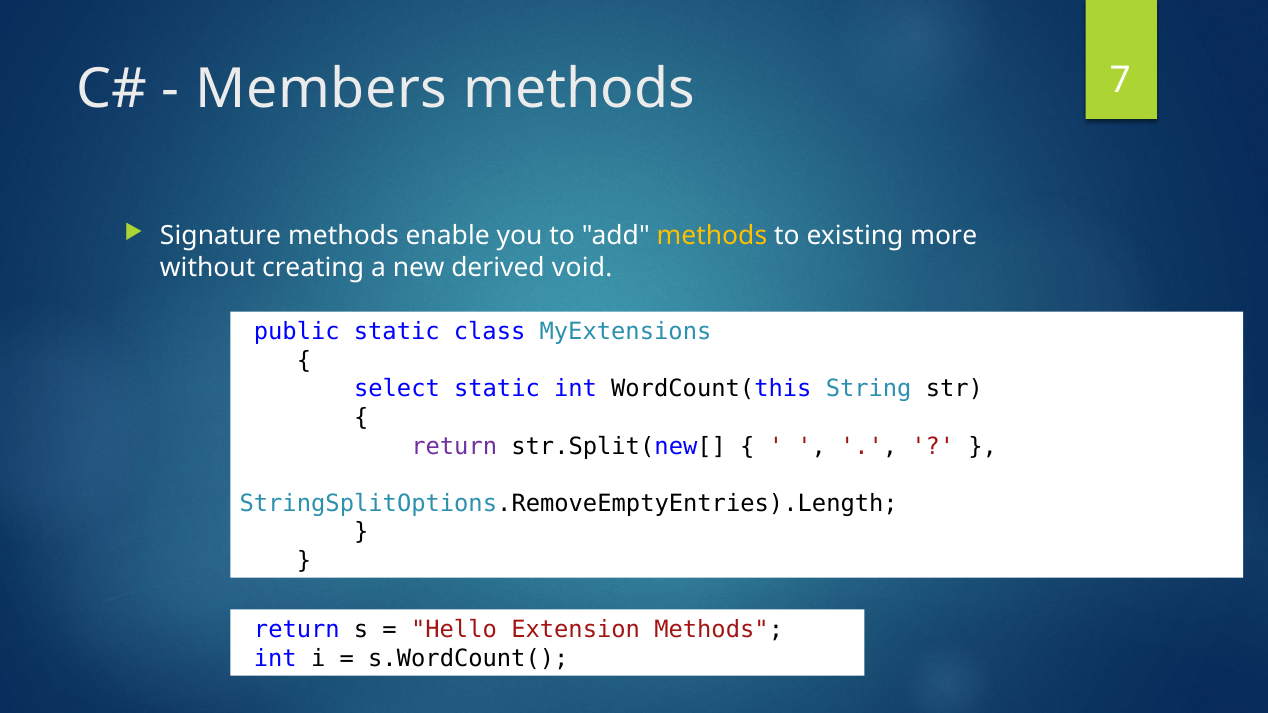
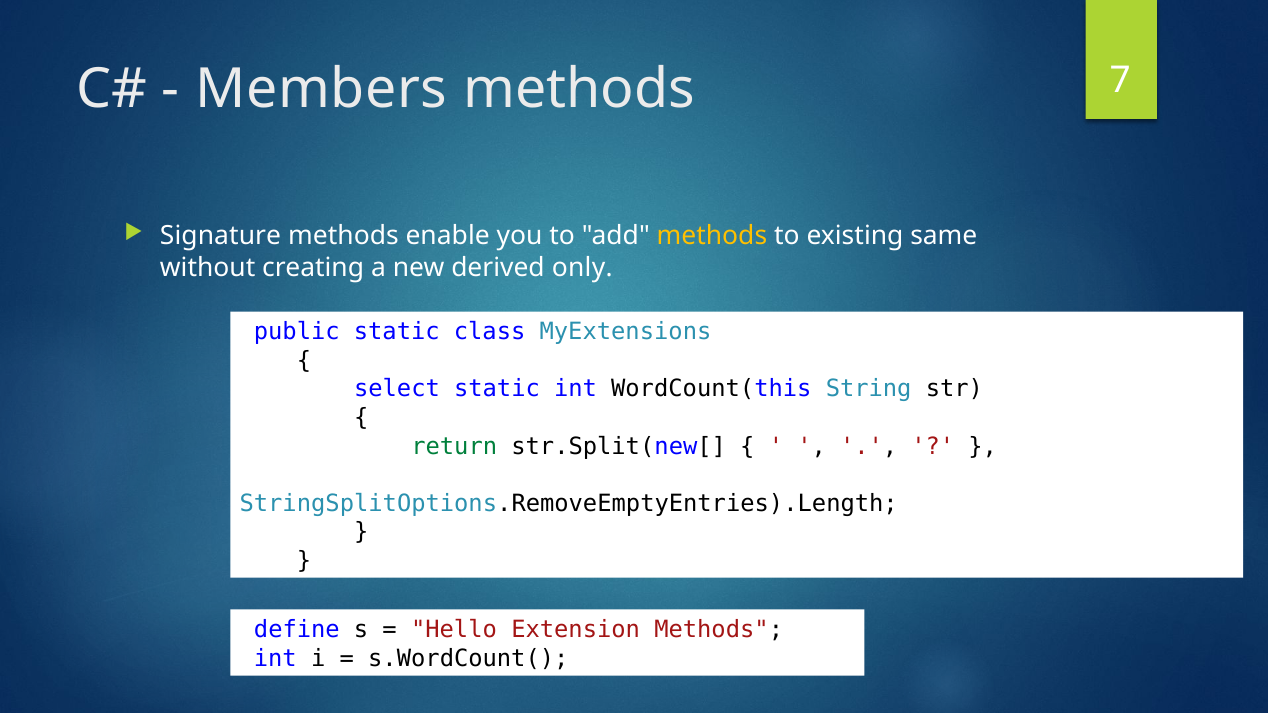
more: more -> same
void: void -> only
return at (454, 446) colour: purple -> green
return at (297, 630): return -> define
